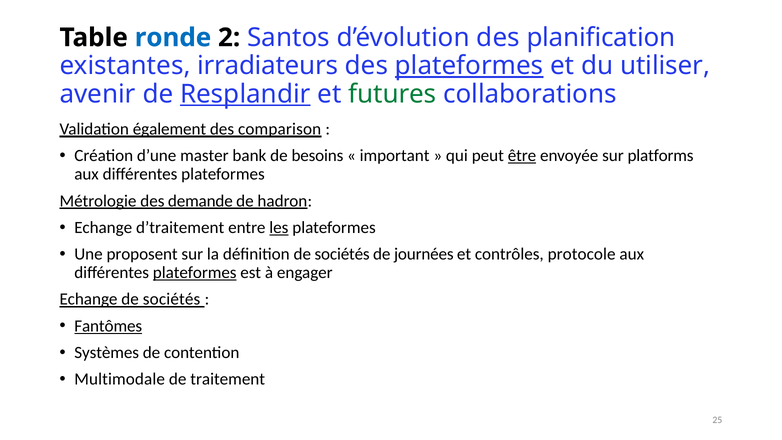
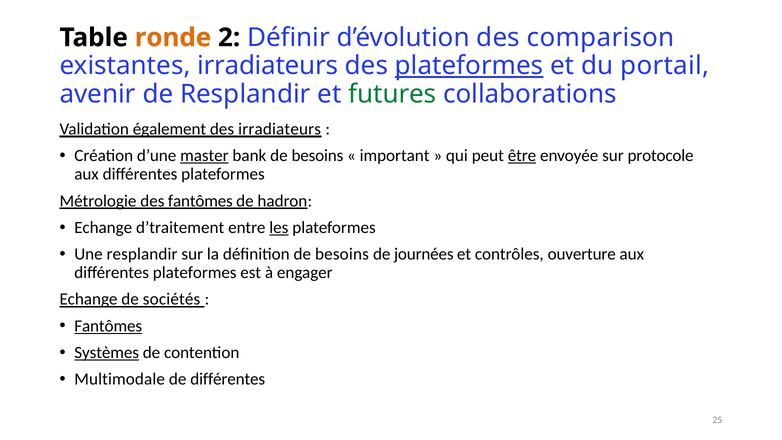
ronde colour: blue -> orange
Santos: Santos -> Définir
planification: planification -> comparison
utiliser: utiliser -> portail
Resplandir at (245, 94) underline: present -> none
des comparison: comparison -> irradiateurs
master underline: none -> present
platforms: platforms -> protocole
des demande: demande -> fantômes
Une proposent: proposent -> resplandir
définition de sociétés: sociétés -> besoins
protocole: protocole -> ouverture
plateformes at (195, 273) underline: present -> none
Systèmes underline: none -> present
de traitement: traitement -> différentes
